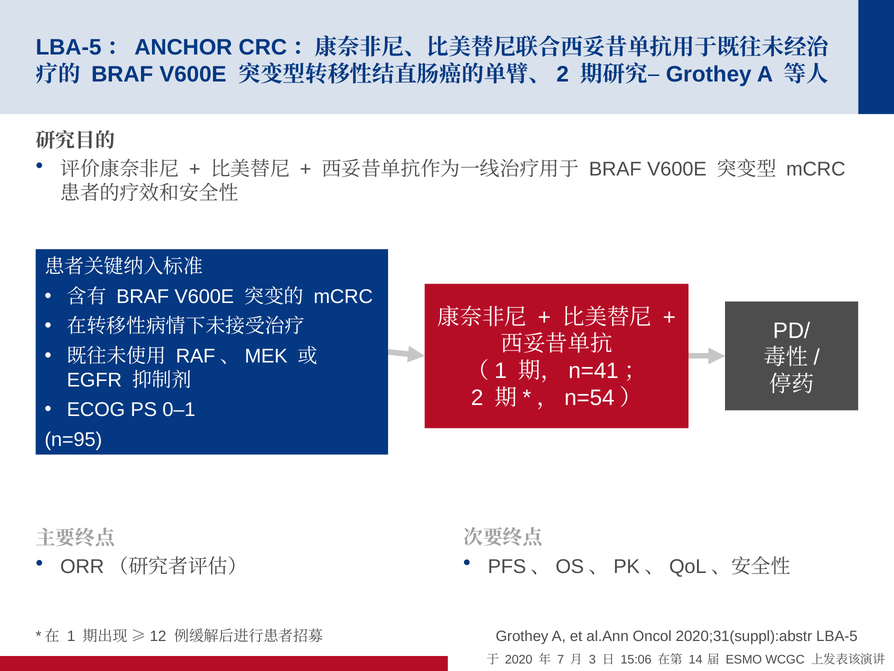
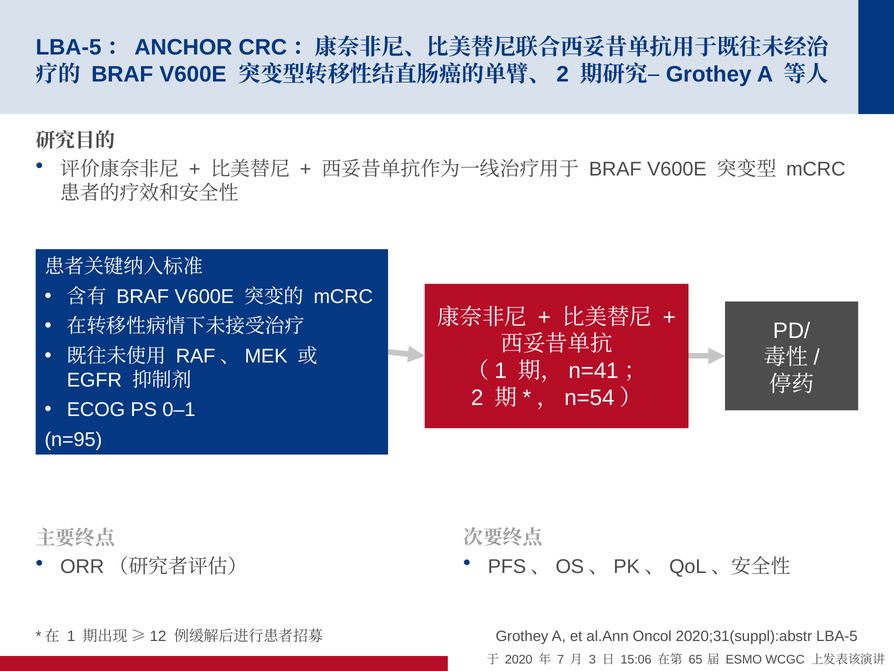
14: 14 -> 65
